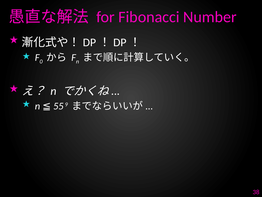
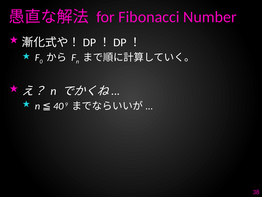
55: 55 -> 40
